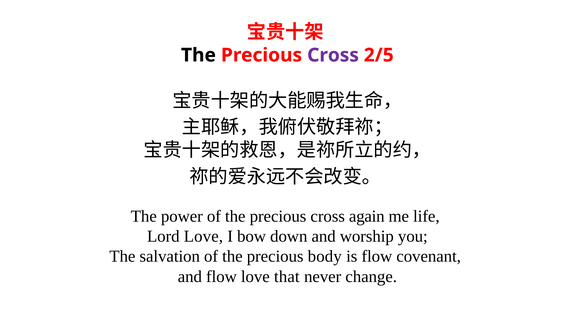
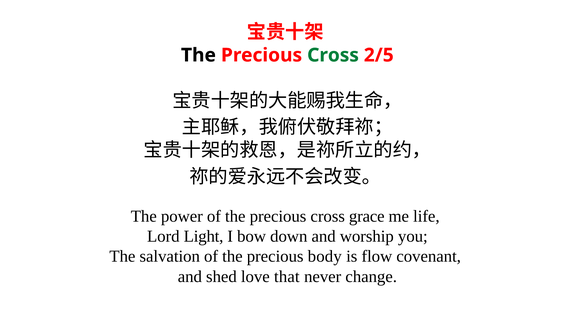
Cross at (333, 55) colour: purple -> green
again: again -> grace
Lord Love: Love -> Light
and flow: flow -> shed
